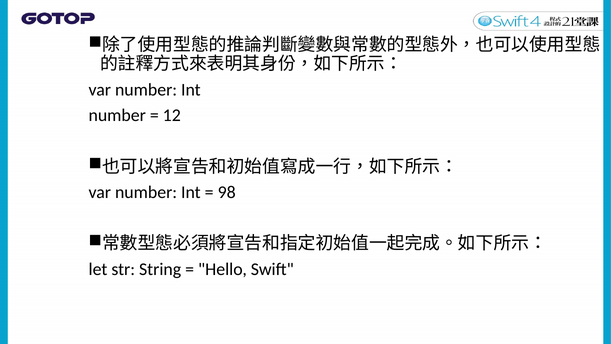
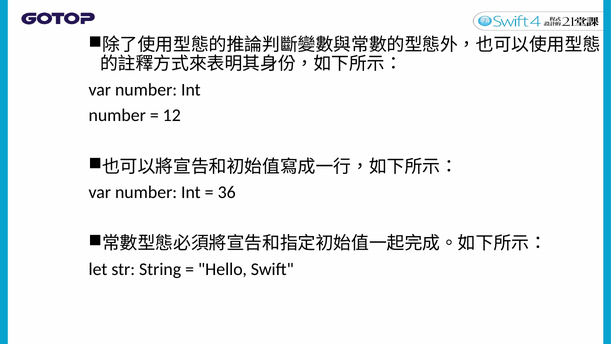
98: 98 -> 36
